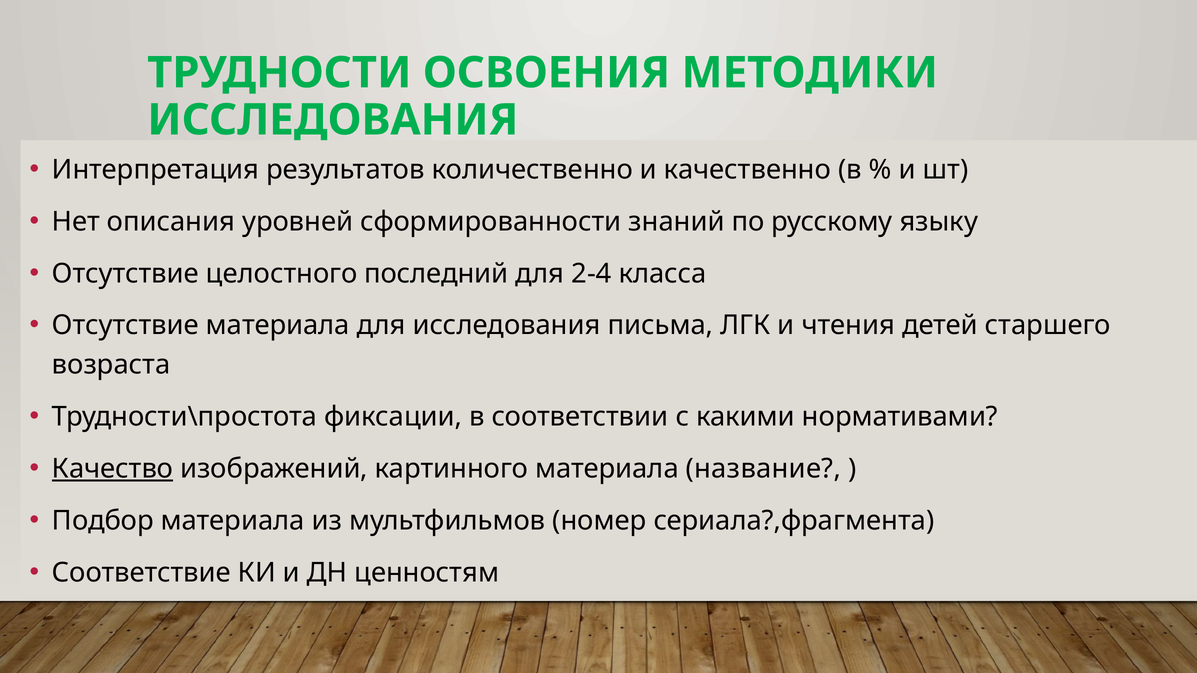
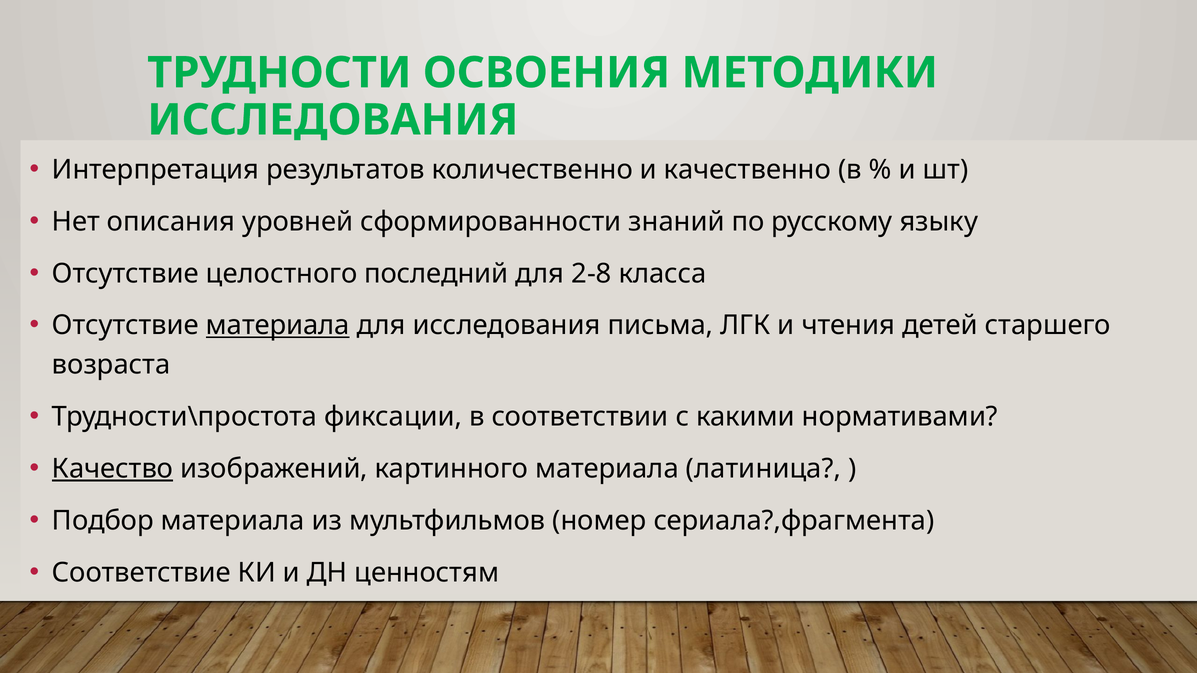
2-4: 2-4 -> 2-8
материала at (278, 326) underline: none -> present
название: название -> латиница
